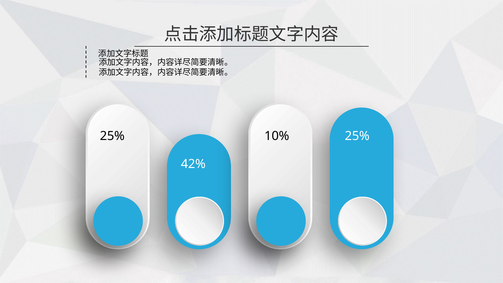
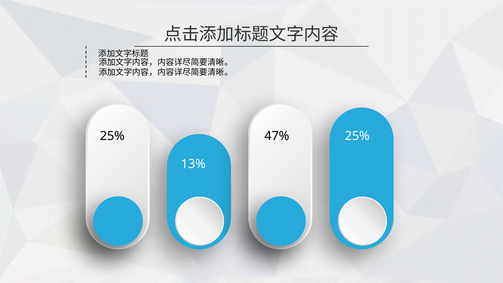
10%: 10% -> 47%
42%: 42% -> 13%
